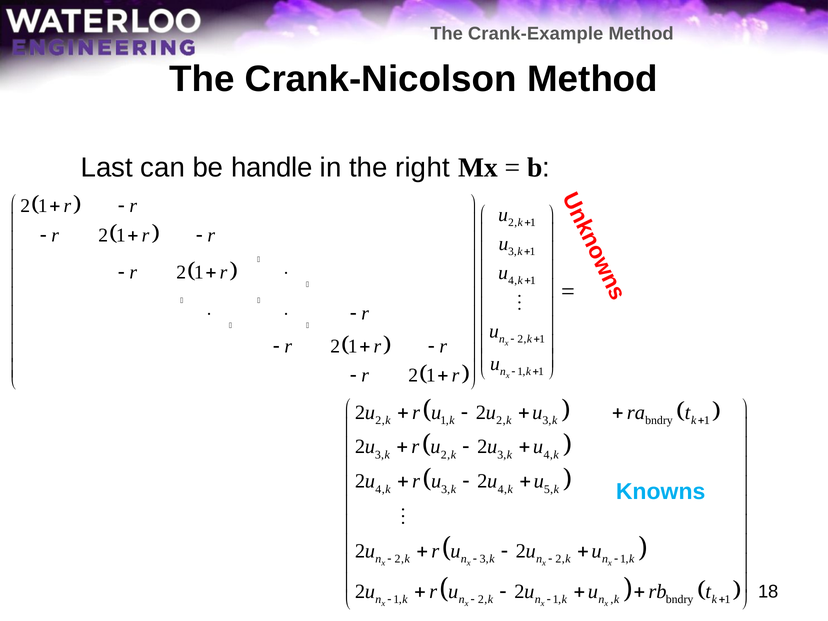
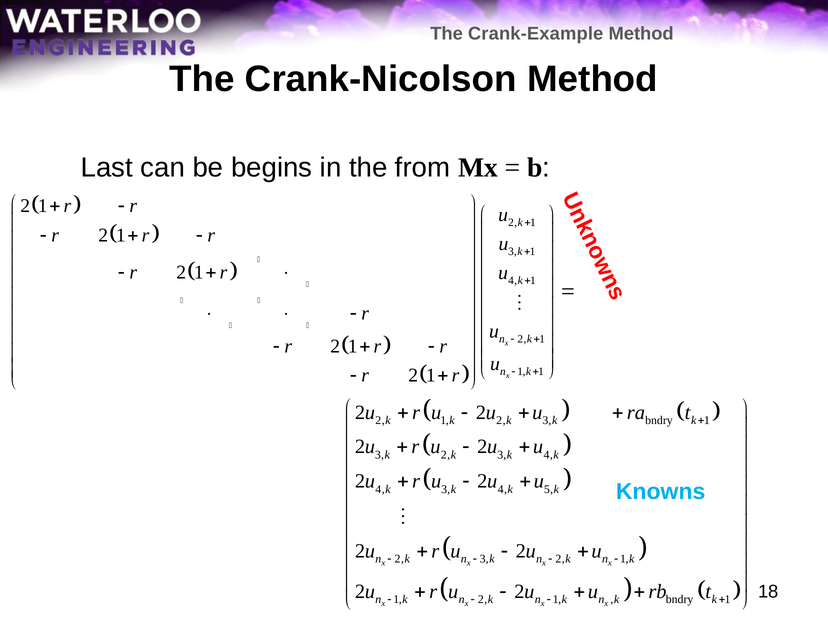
handle: handle -> begins
right: right -> from
